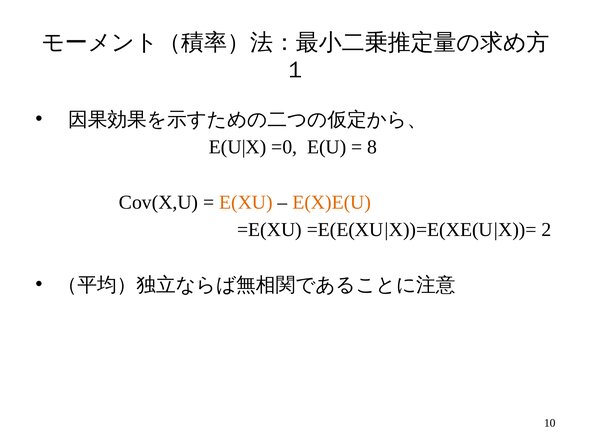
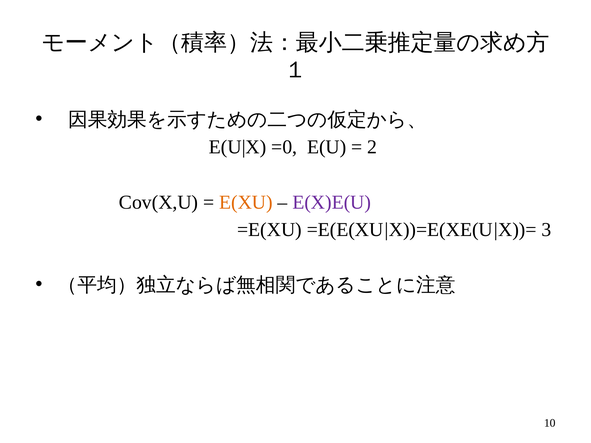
8: 8 -> 2
E(X)E(U colour: orange -> purple
2: 2 -> 3
